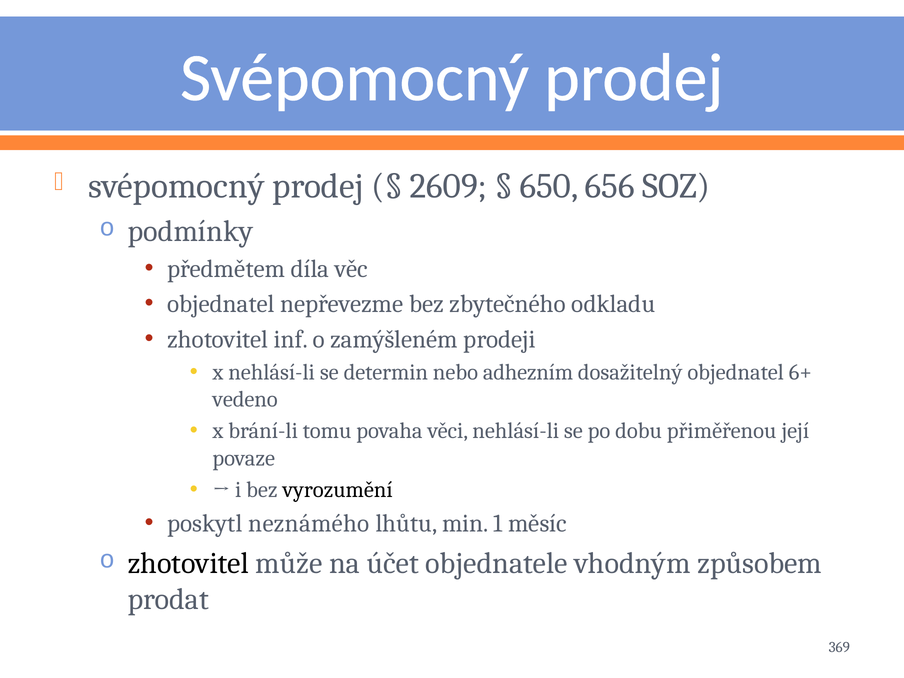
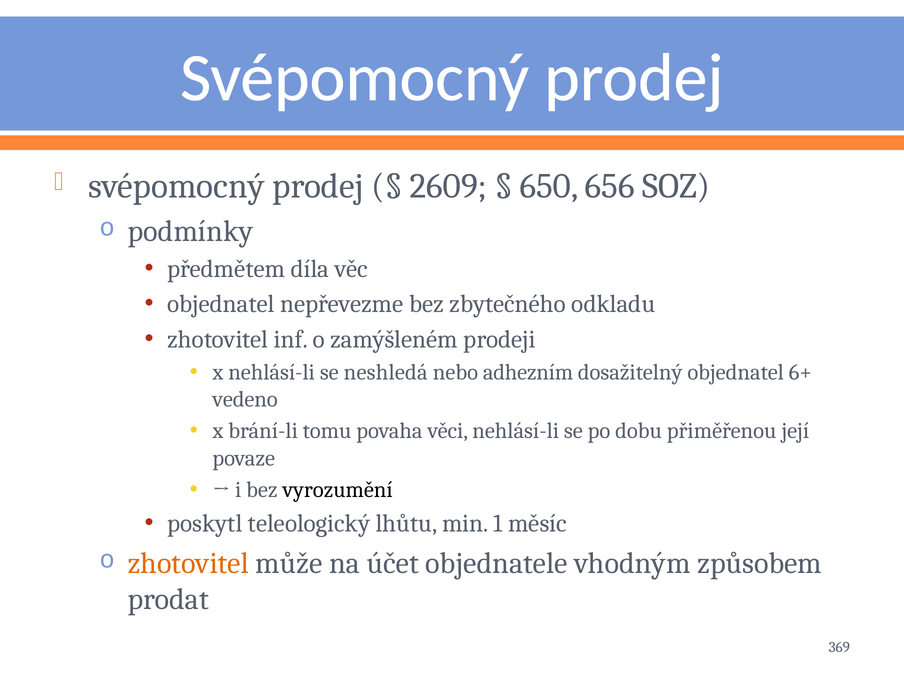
determin: determin -> neshledá
neznámého: neznámého -> teleologický
zhotovitel at (188, 563) colour: black -> orange
